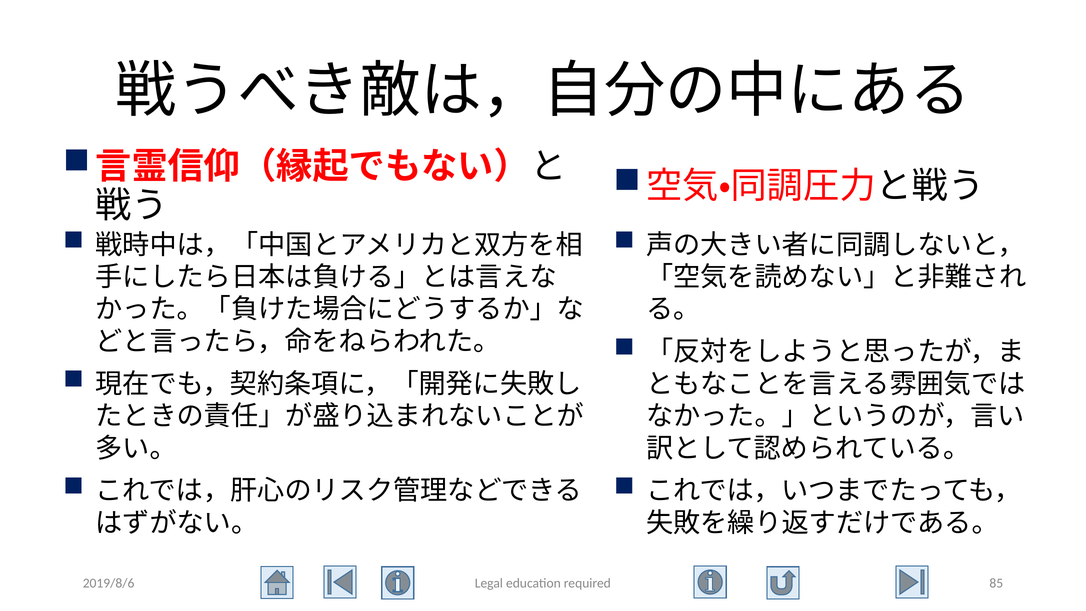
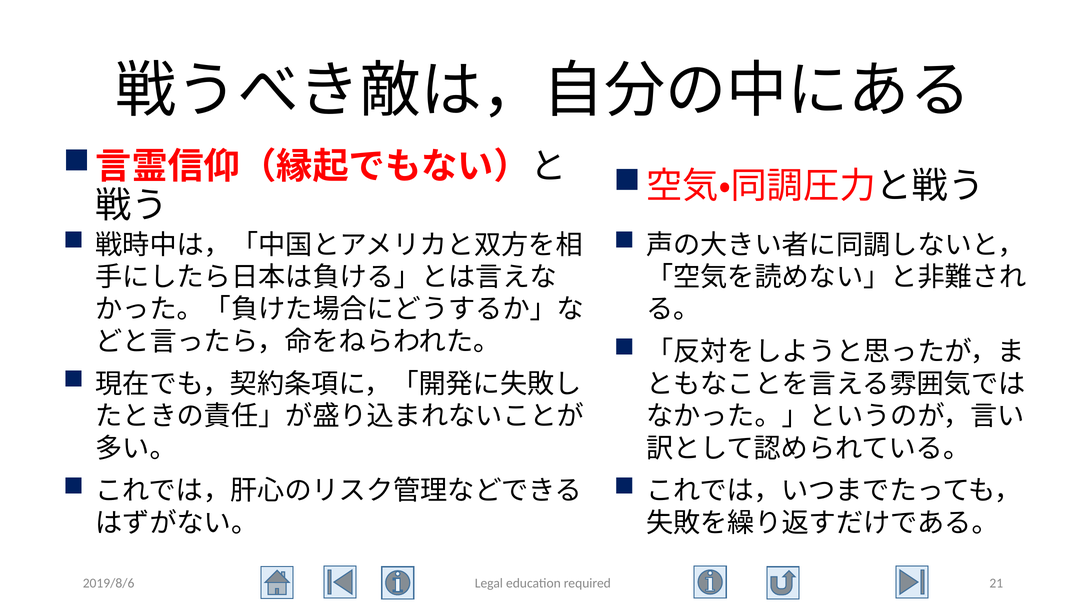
85: 85 -> 21
